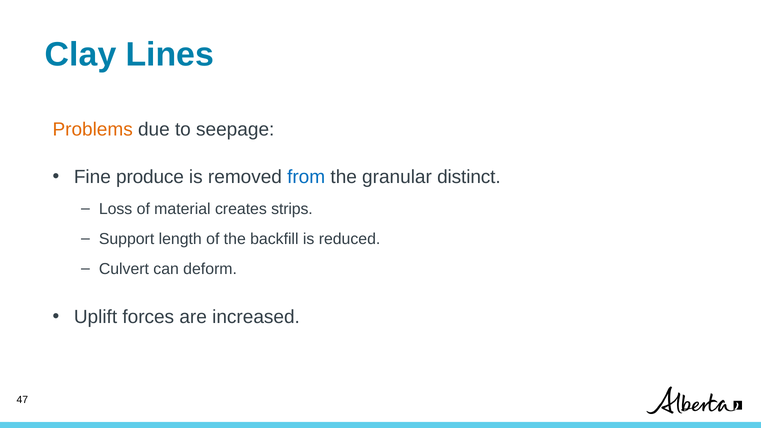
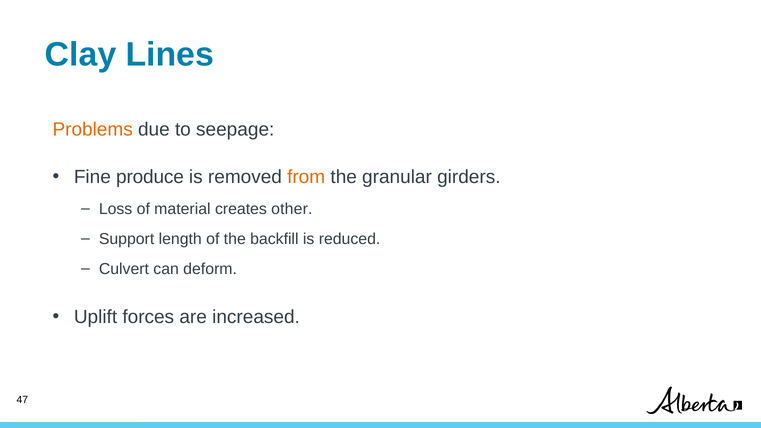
from colour: blue -> orange
distinct: distinct -> girders
strips: strips -> other
